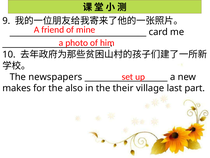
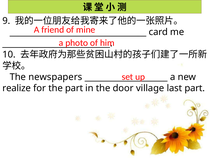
makes: makes -> realize
the also: also -> part
their: their -> door
